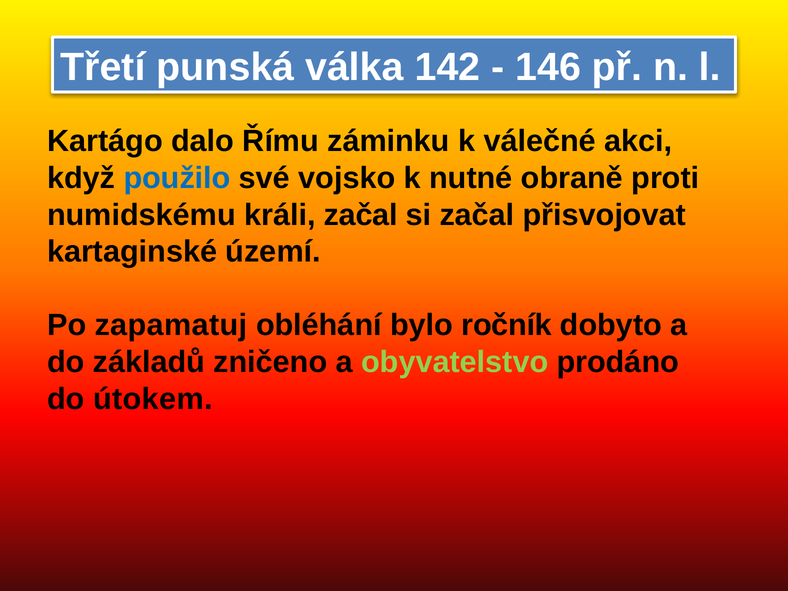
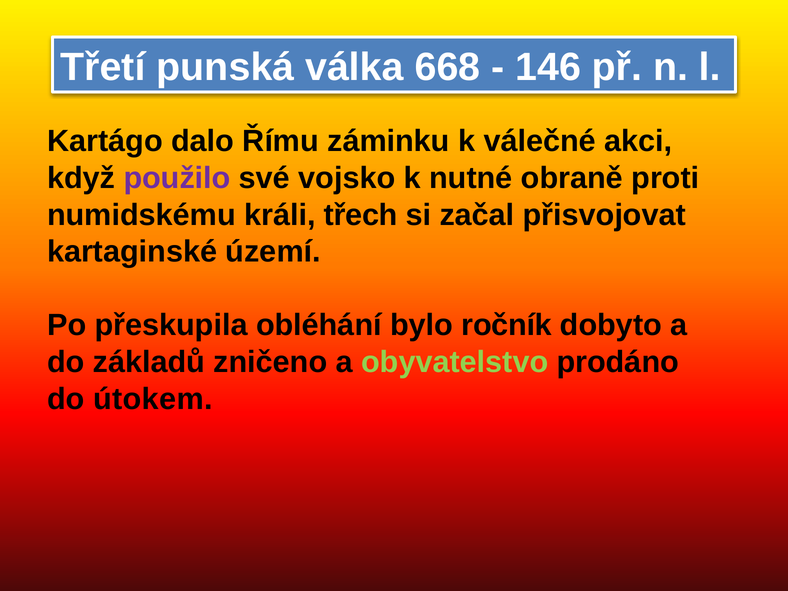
142: 142 -> 668
použilo colour: blue -> purple
králi začal: začal -> třech
zapamatuj: zapamatuj -> přeskupila
